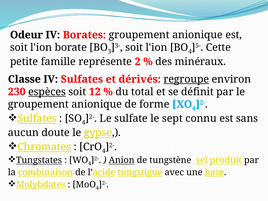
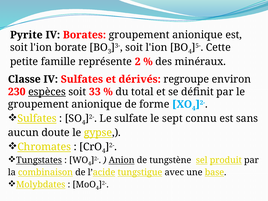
Odeur: Odeur -> Pyrite
regroupe underline: present -> none
12: 12 -> 33
